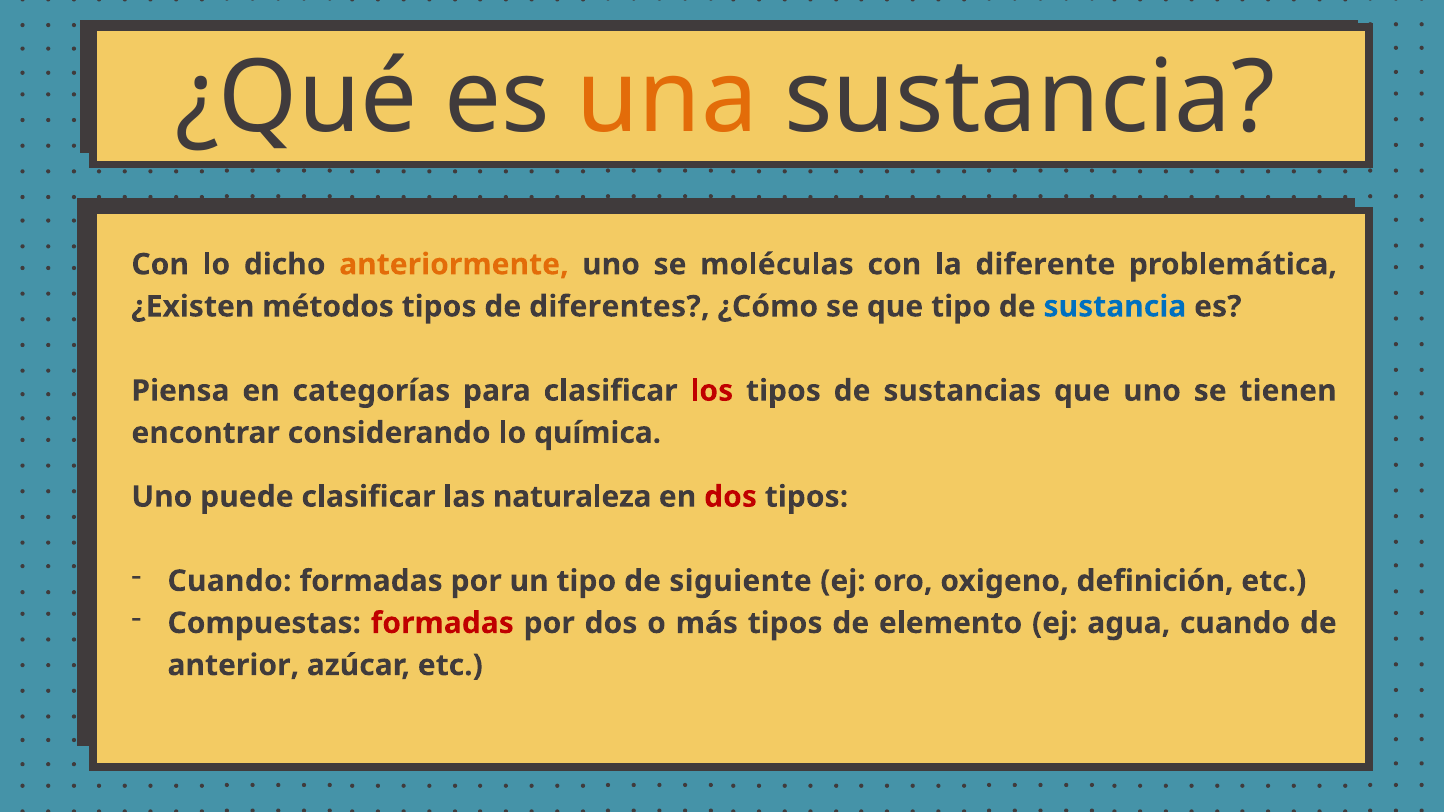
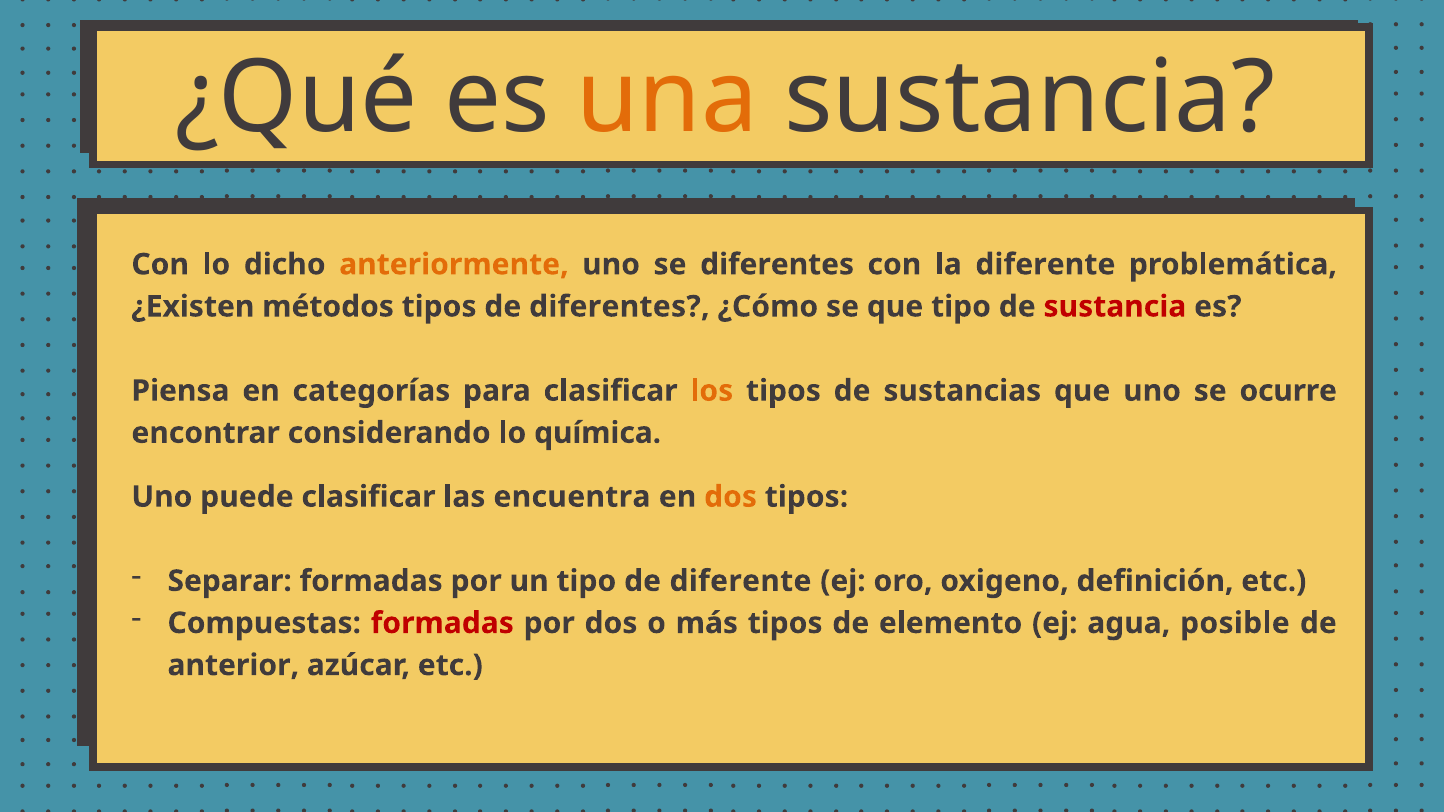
se moléculas: moléculas -> diferentes
sustancia at (1115, 307) colour: blue -> red
los colour: red -> orange
tienen: tienen -> ocurre
naturaleza: naturaleza -> encuentra
dos at (731, 497) colour: red -> orange
Cuando at (229, 581): Cuando -> Separar
de siguiente: siguiente -> diferente
agua cuando: cuando -> posible
